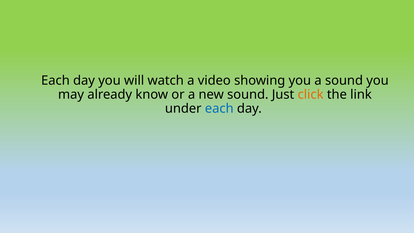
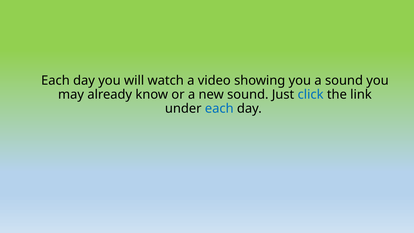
click colour: orange -> blue
